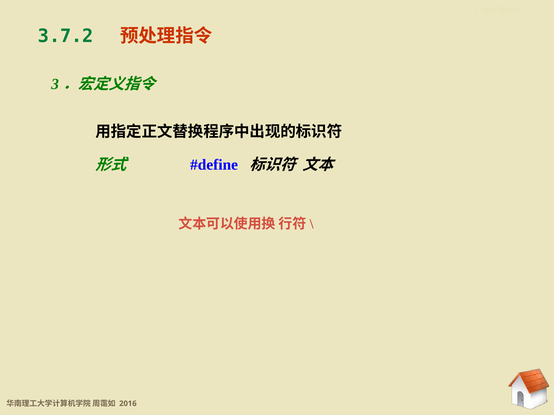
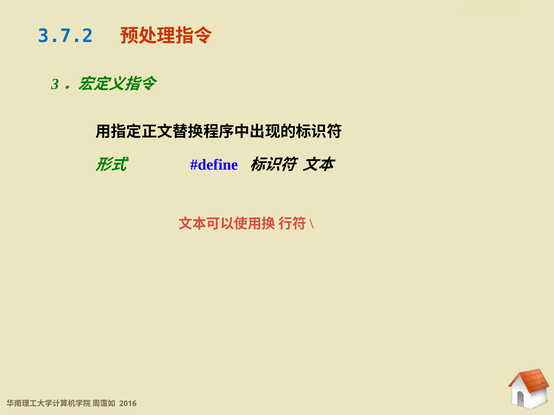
3.7.2 at (66, 36) colour: green -> blue
